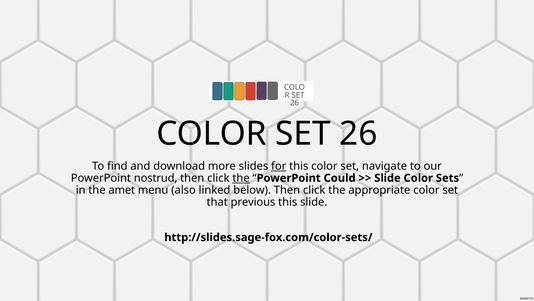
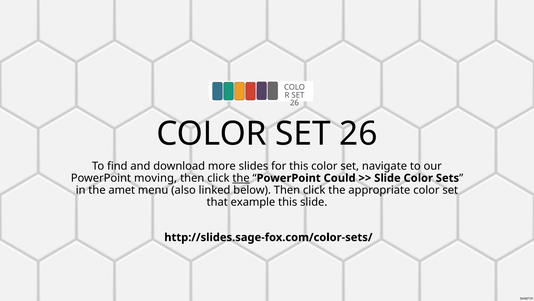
for underline: present -> none
nostrud: nostrud -> moving
previous: previous -> example
